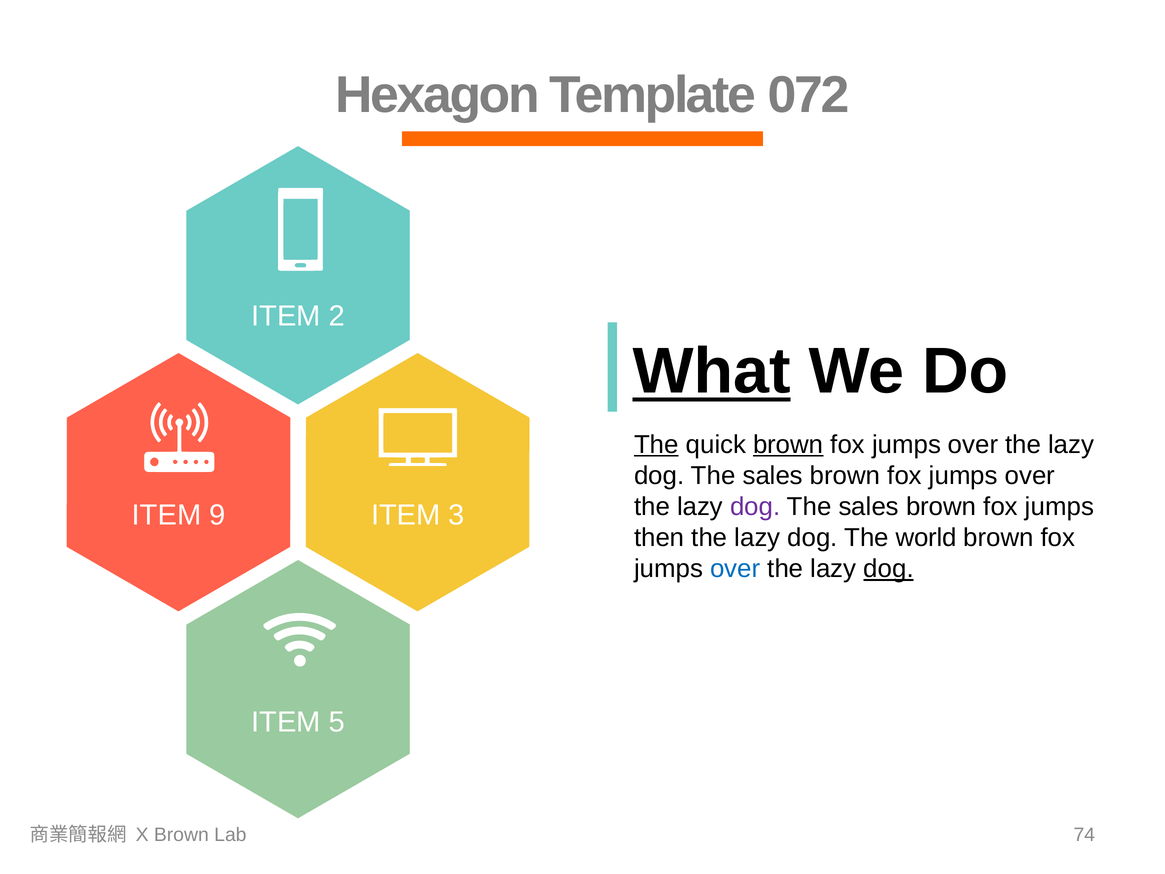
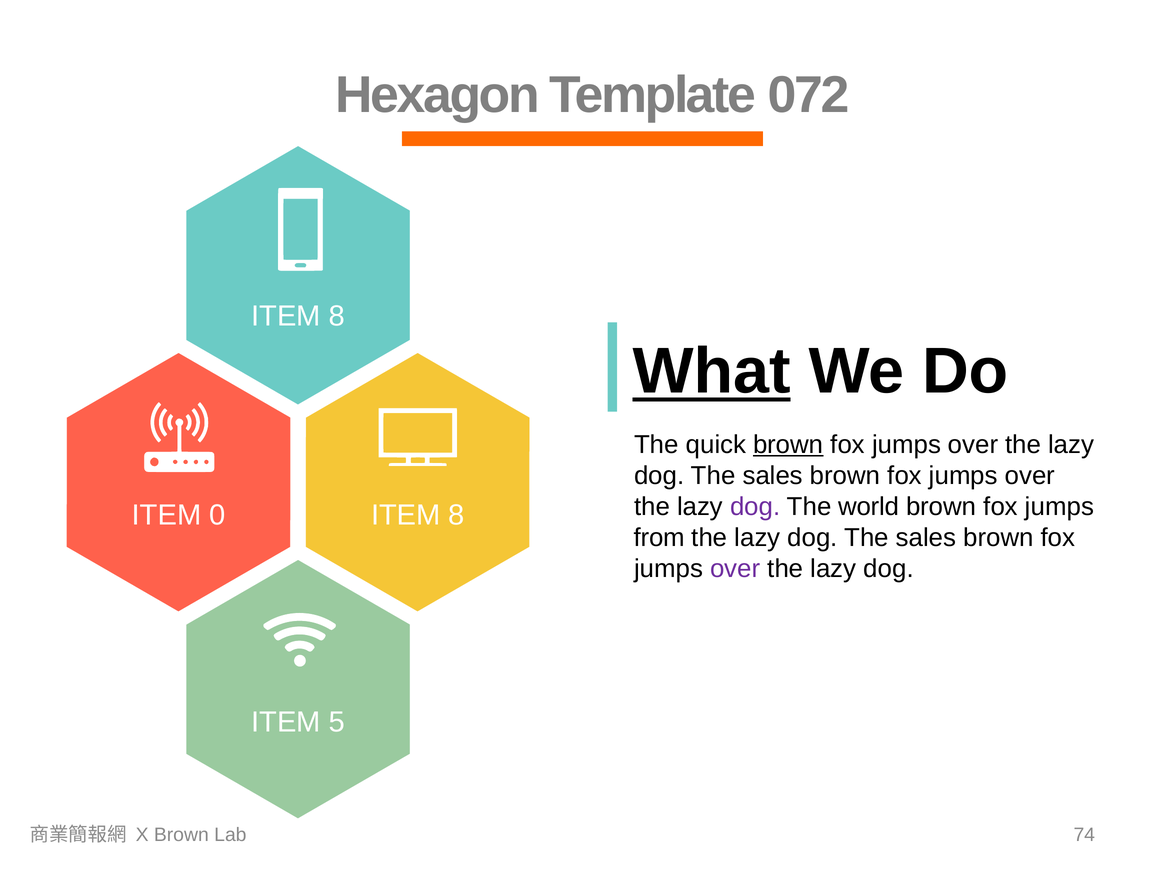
2 at (337, 316): 2 -> 8
The at (656, 444) underline: present -> none
sales at (869, 507): sales -> world
9: 9 -> 0
3 at (457, 515): 3 -> 8
then: then -> from
world at (926, 538): world -> sales
over at (735, 569) colour: blue -> purple
dog at (889, 569) underline: present -> none
